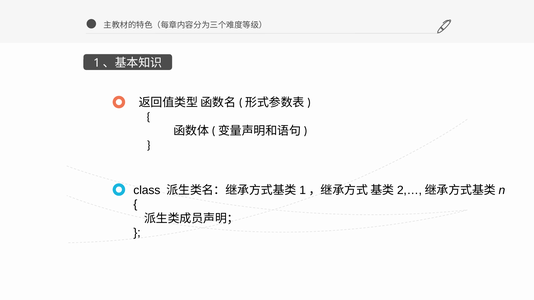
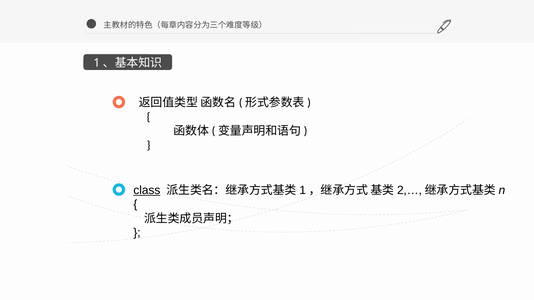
class underline: none -> present
